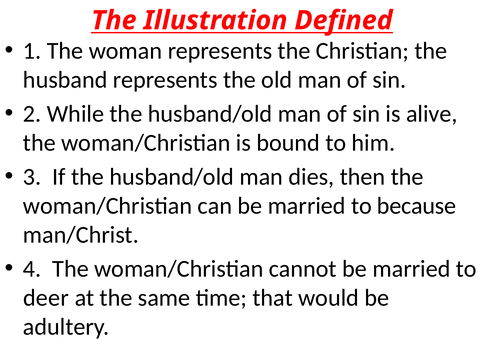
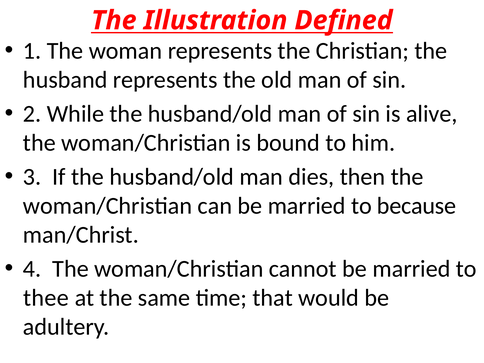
deer: deer -> thee
